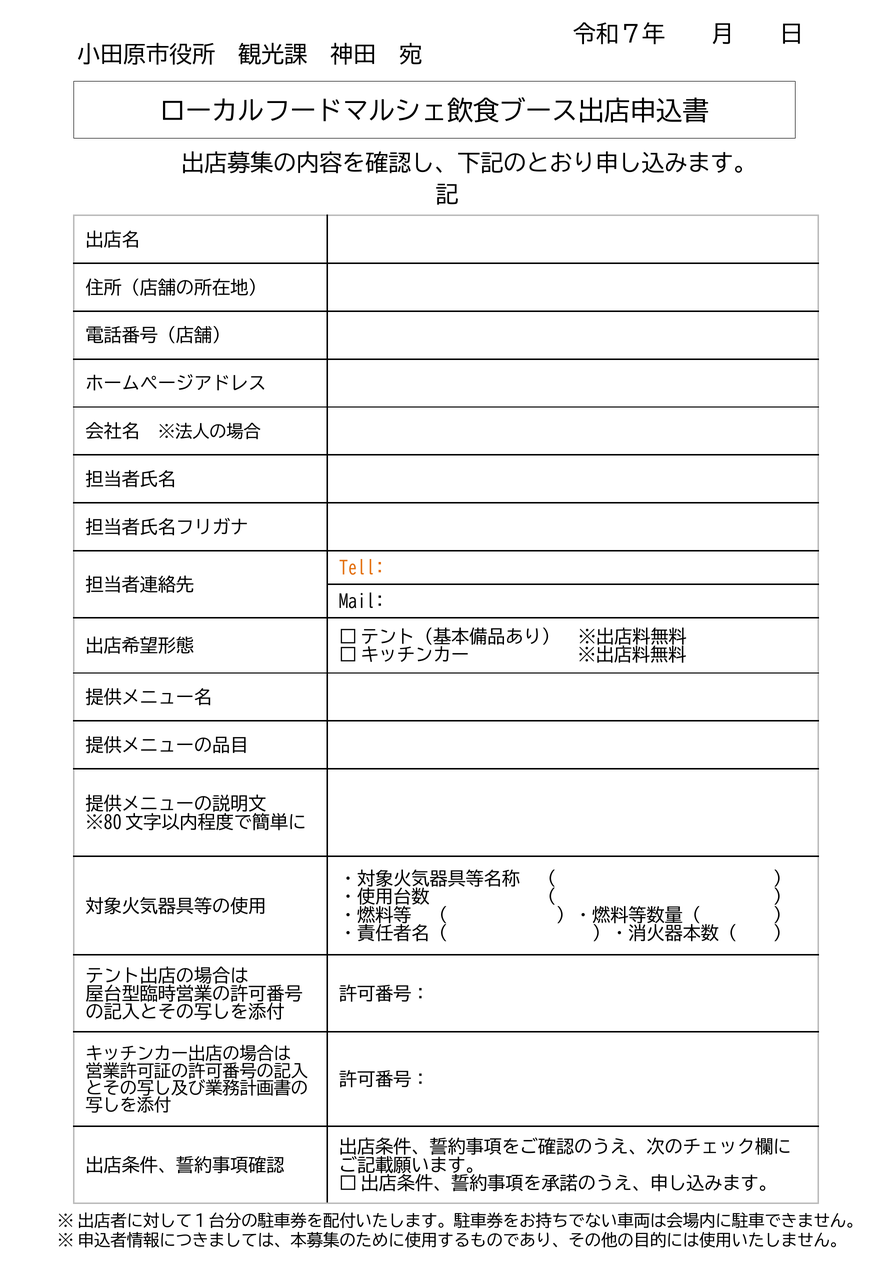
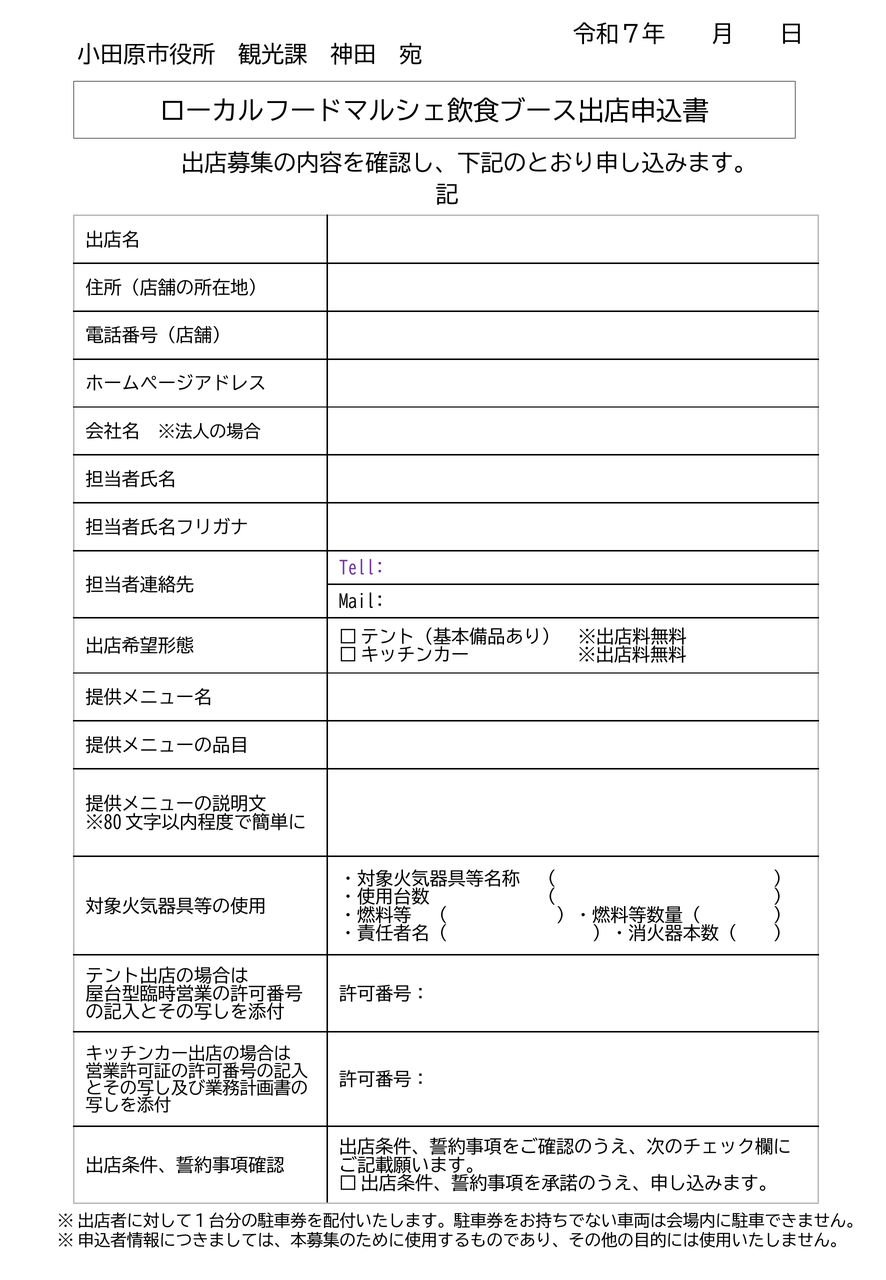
Tell colour: orange -> purple
